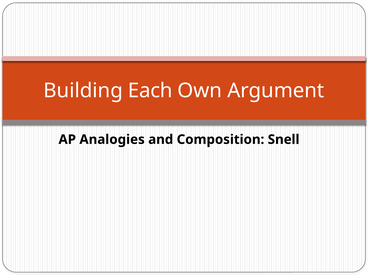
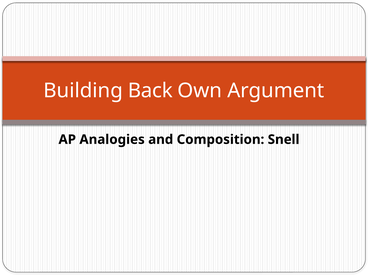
Each: Each -> Back
